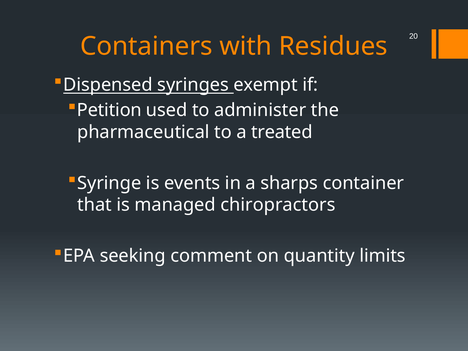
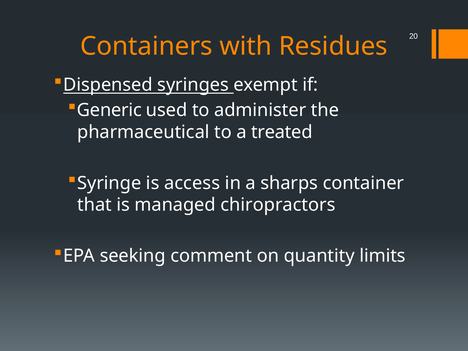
Petition: Petition -> Generic
events: events -> access
